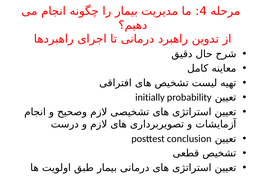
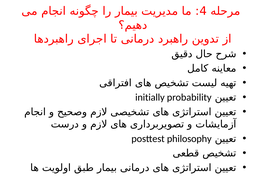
conclusion: conclusion -> philosophy
